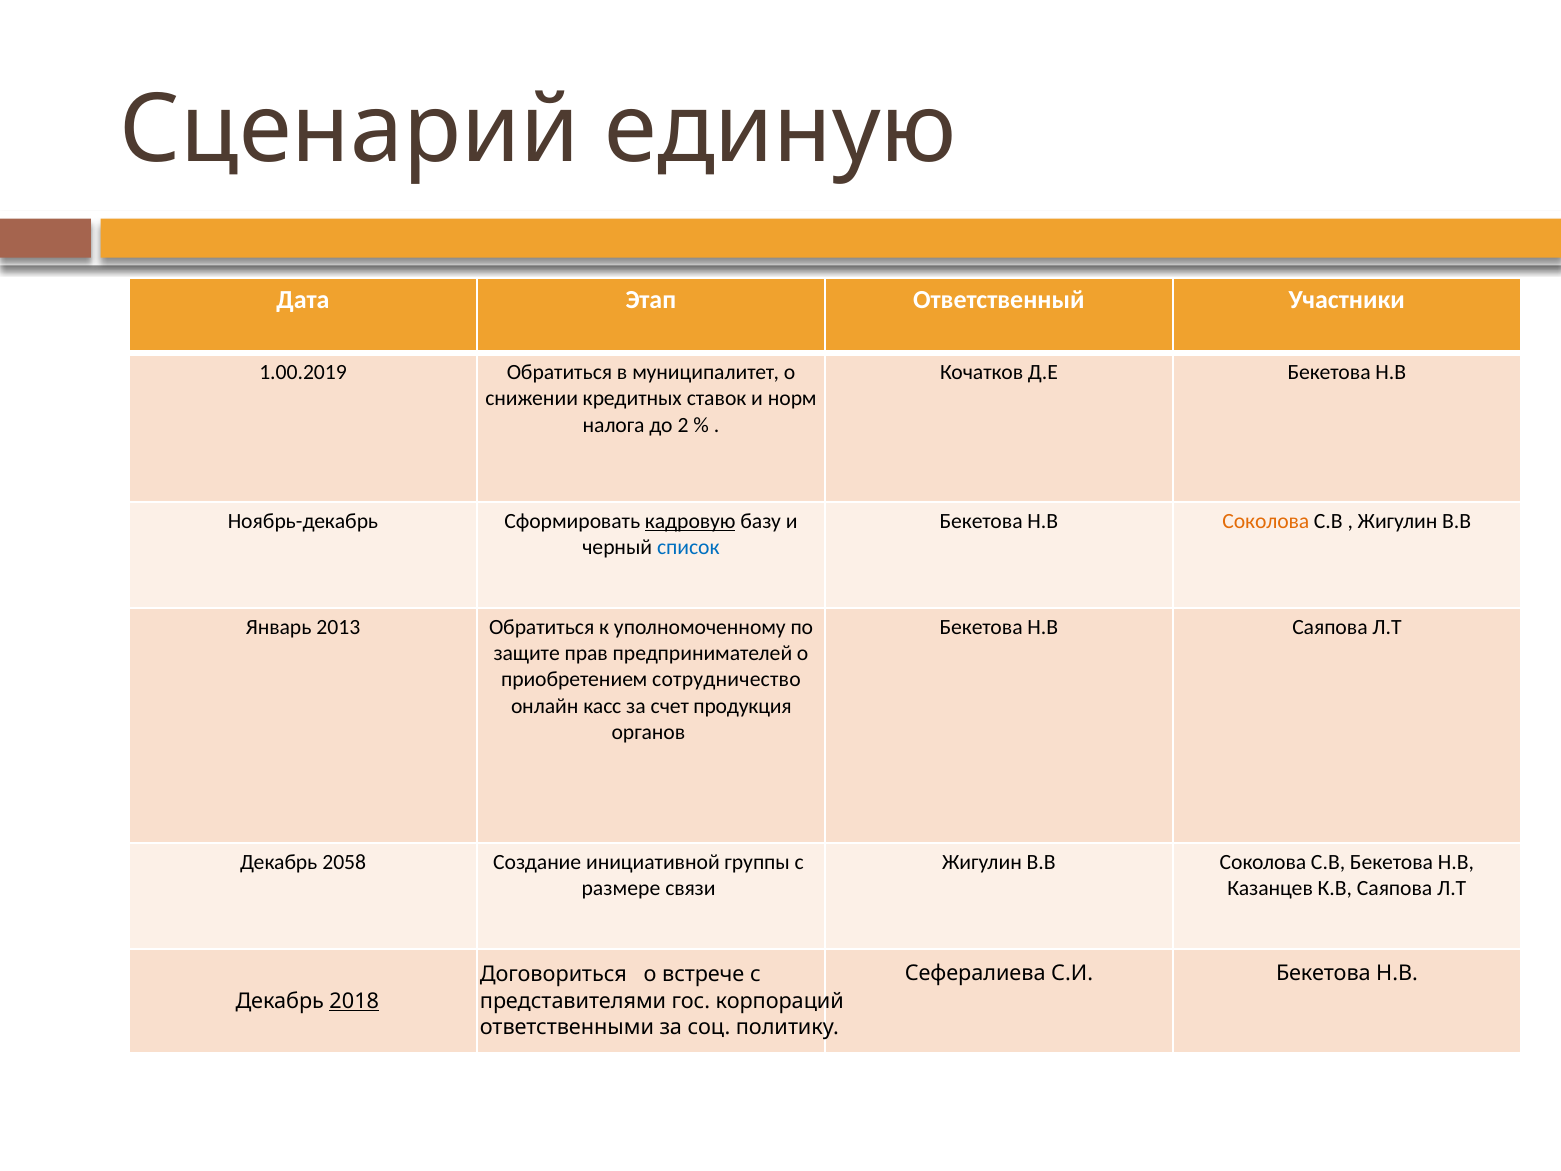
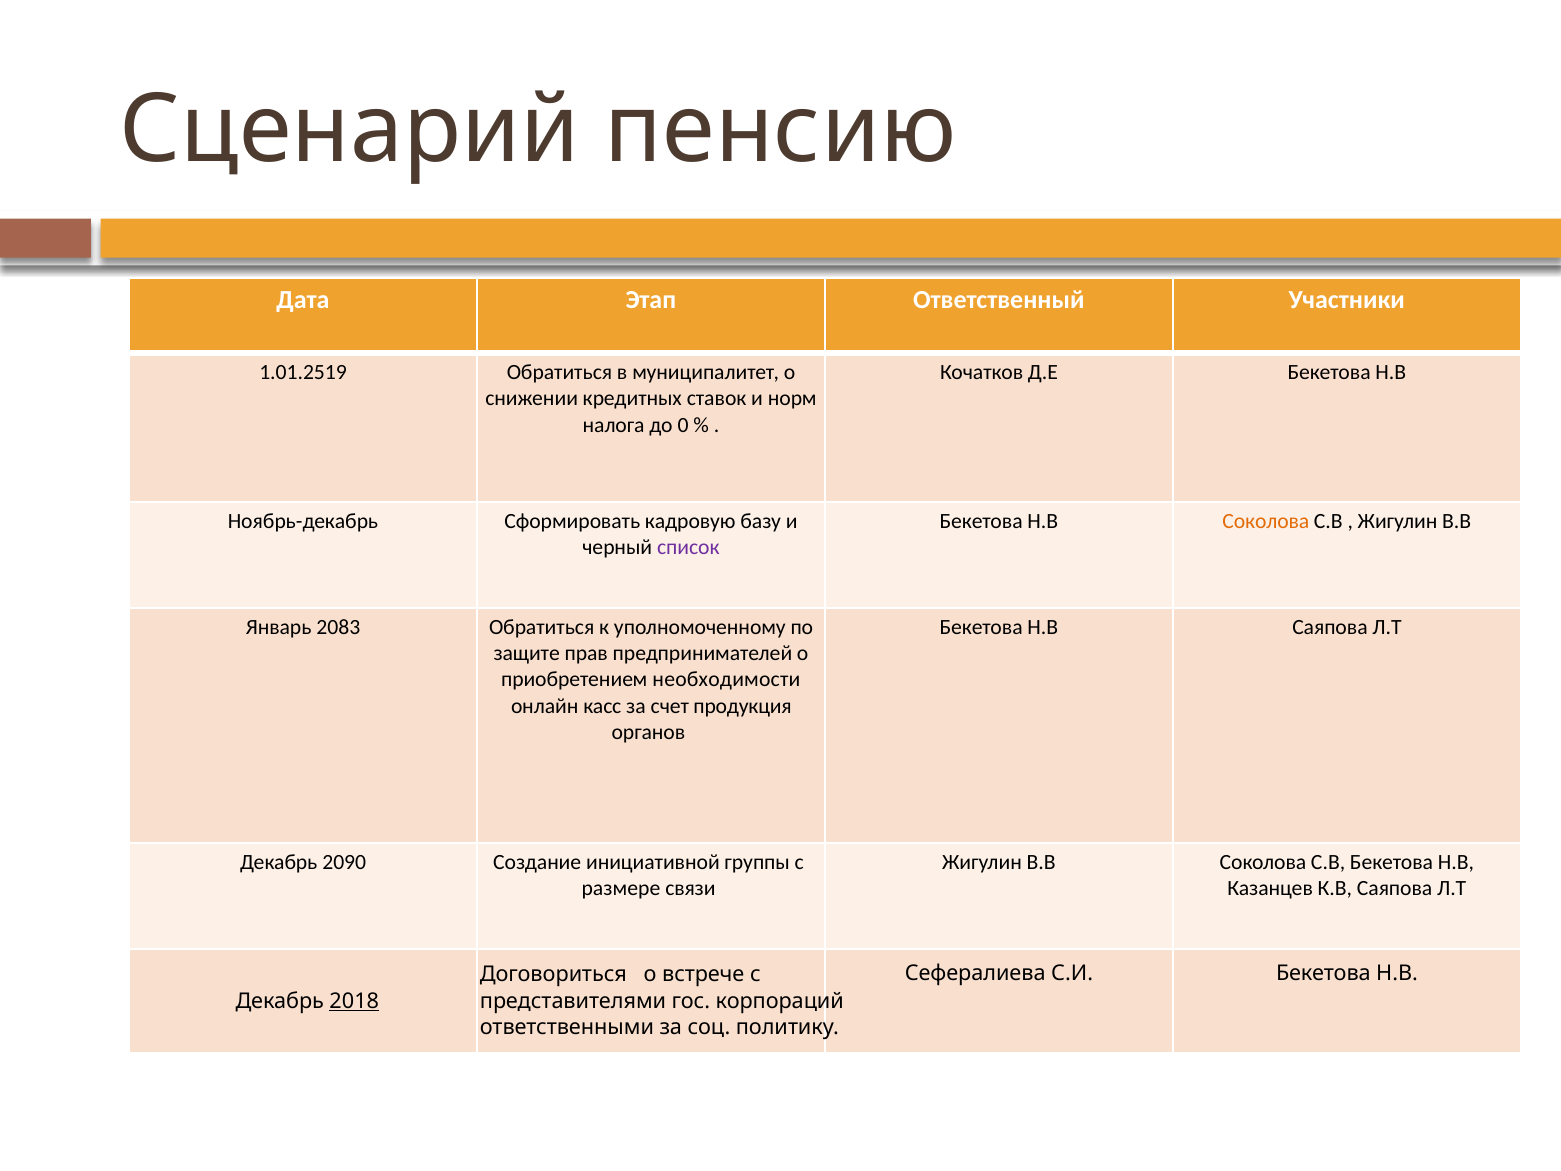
единую: единую -> пенсию
1.00.2019: 1.00.2019 -> 1.01.2519
2: 2 -> 0
кадровую underline: present -> none
список colour: blue -> purple
2013: 2013 -> 2083
сотрудничество: сотрудничество -> необходимости
2058: 2058 -> 2090
